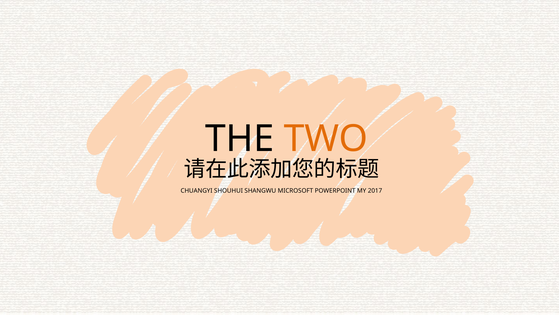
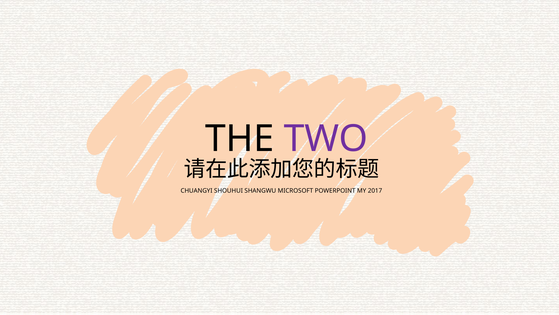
TWO colour: orange -> purple
